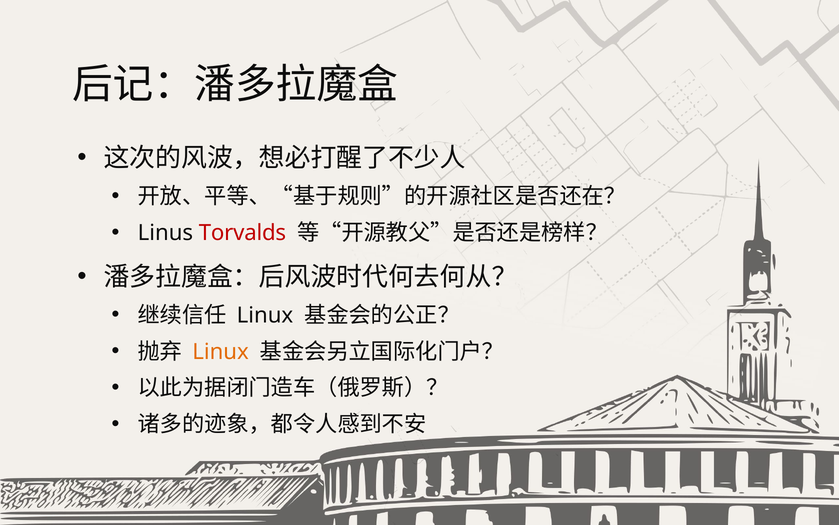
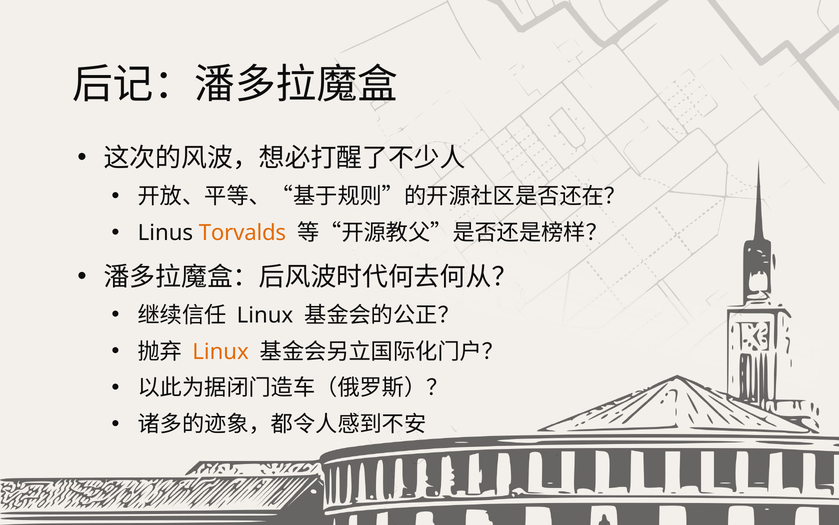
Torvalds colour: red -> orange
